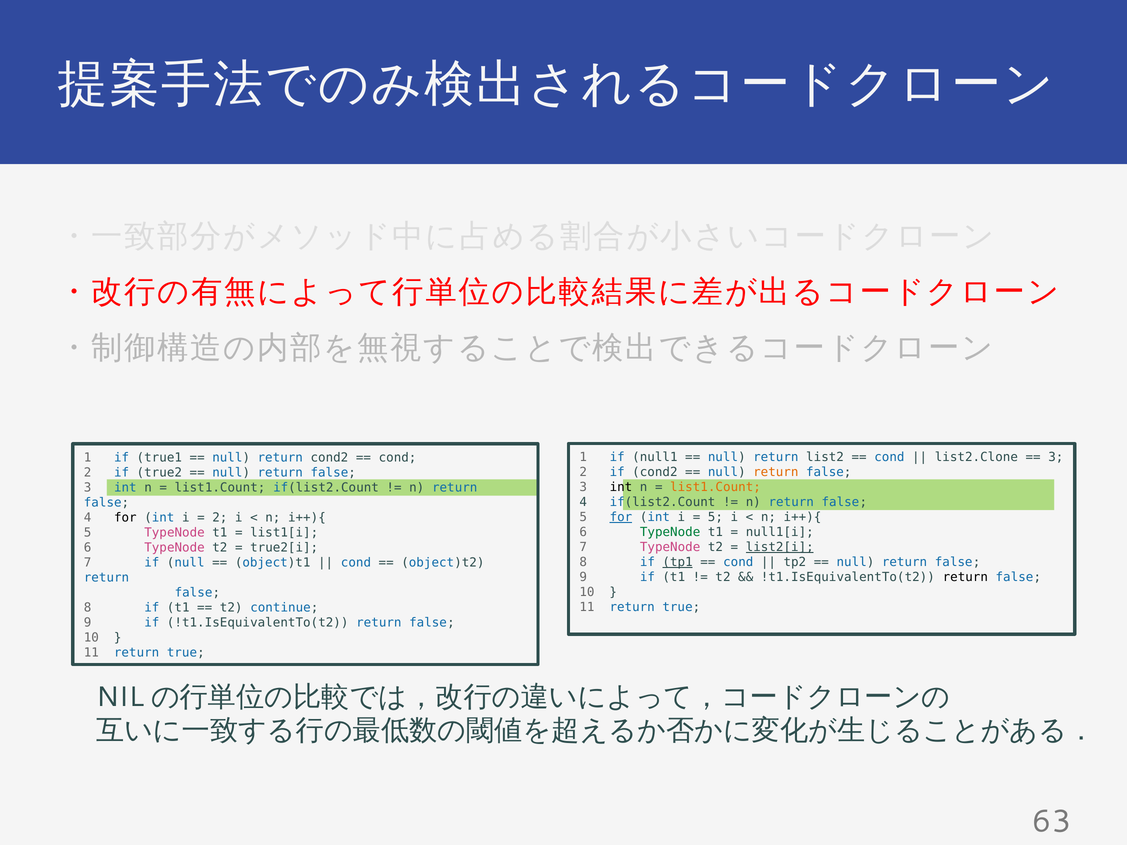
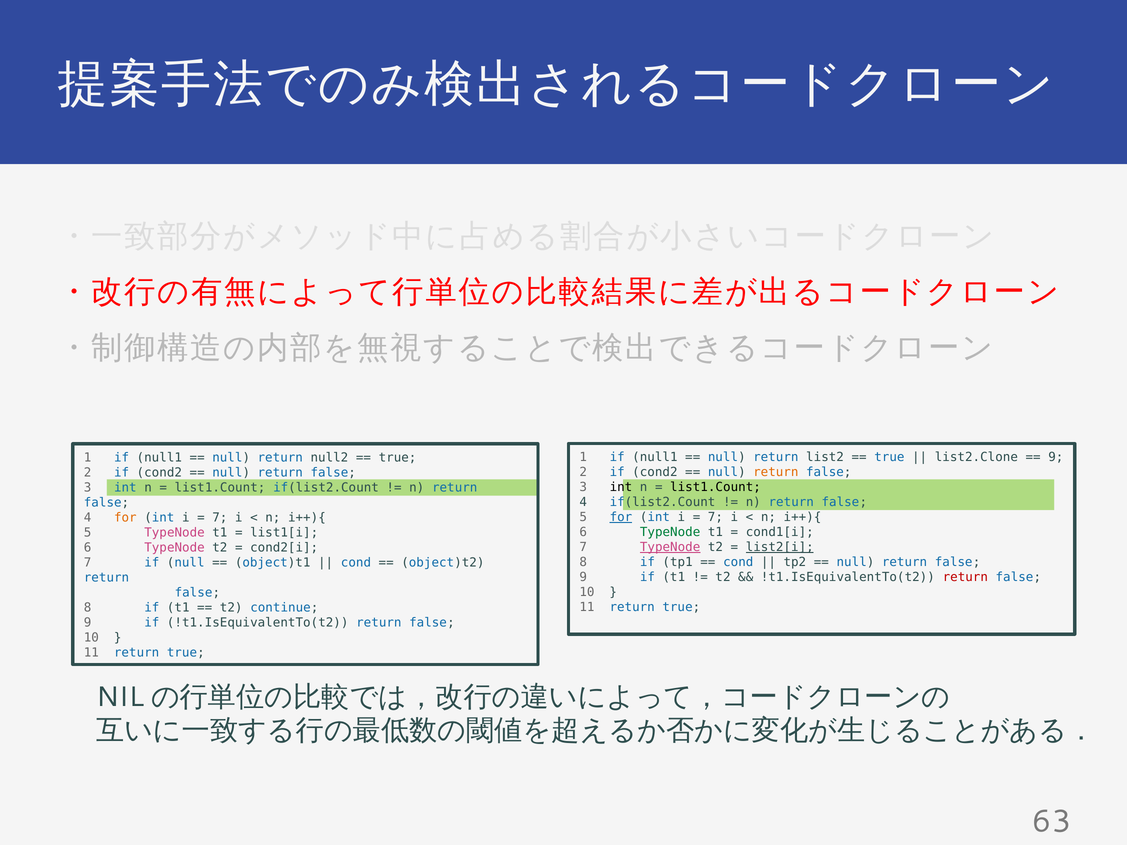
cond at (889, 457): cond -> true
3 at (1056, 457): 3 -> 9
true1 at (159, 458): true1 -> null1
return cond2: cond2 -> null2
cond at (398, 458): cond -> true
true2 at (159, 473): true2 -> cond2
list1.Count at (715, 487) colour: orange -> black
5 at (715, 517): 5 -> 7
for at (125, 518) colour: black -> orange
2 at (220, 518): 2 -> 7
null1[i: null1[i -> cond1[i
TypeNode at (670, 547) underline: none -> present
true2[i: true2[i -> cond2[i
tp1 underline: present -> none
return at (965, 577) colour: black -> red
